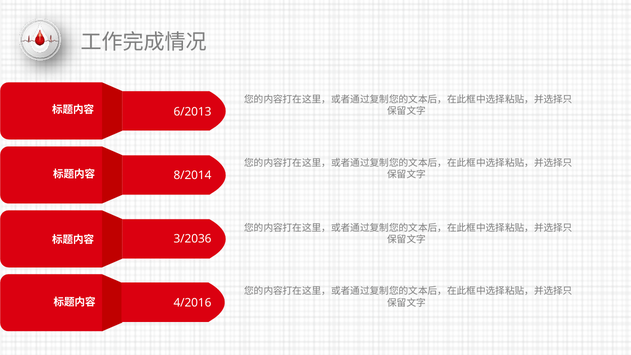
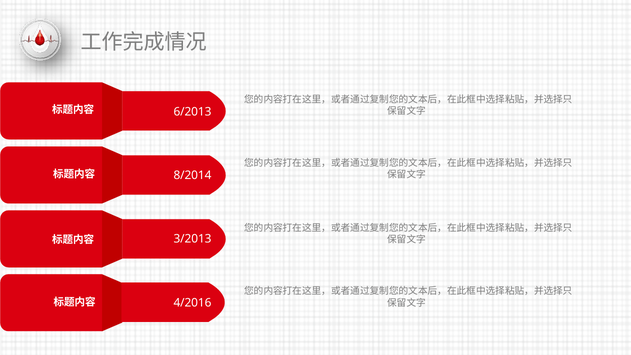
3/2036: 3/2036 -> 3/2013
